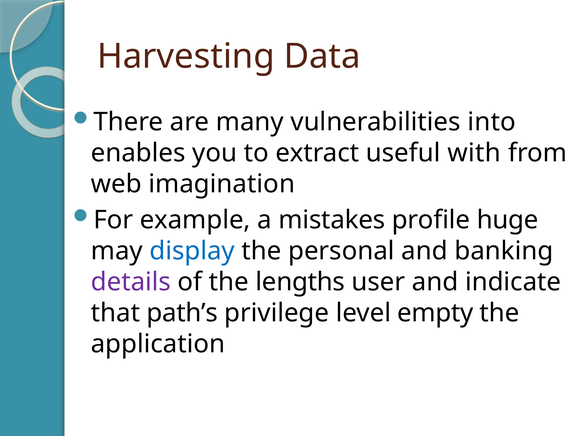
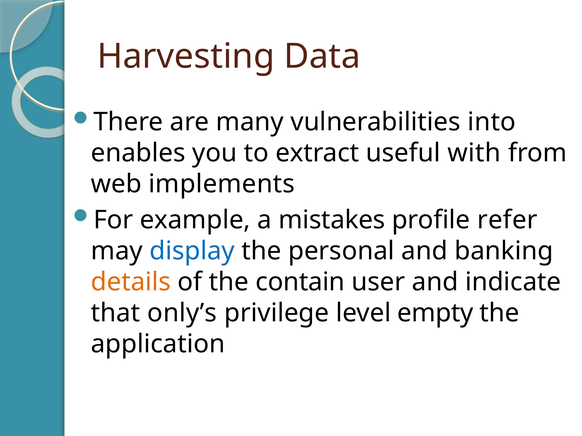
imagination: imagination -> implements
huge: huge -> refer
details colour: purple -> orange
lengths: lengths -> contain
path’s: path’s -> only’s
